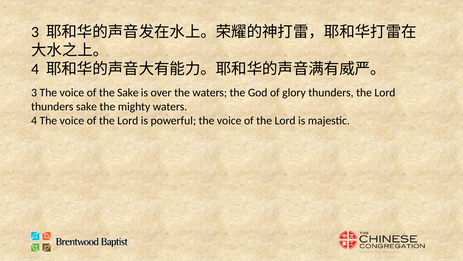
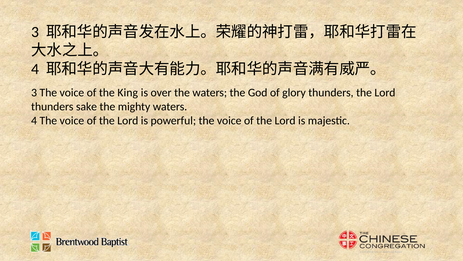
the Sake: Sake -> King
